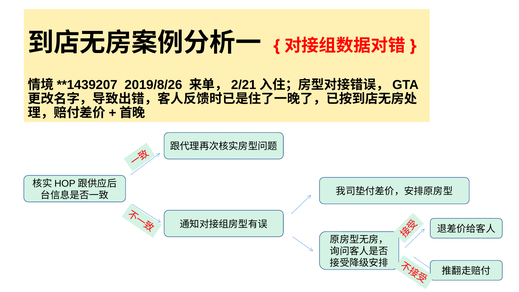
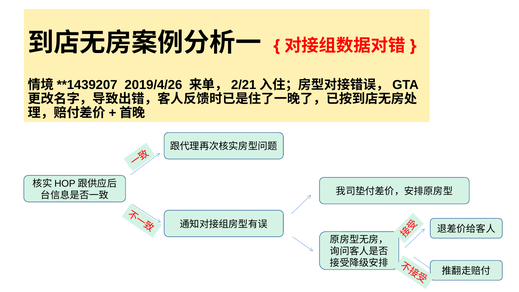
2019/8/26: 2019/8/26 -> 2019/4/26
